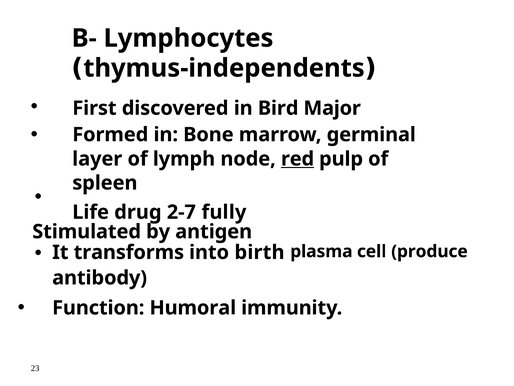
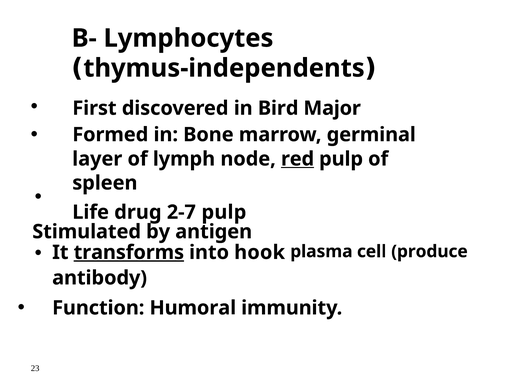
2-7 fully: fully -> pulp
transforms underline: none -> present
birth: birth -> hook
